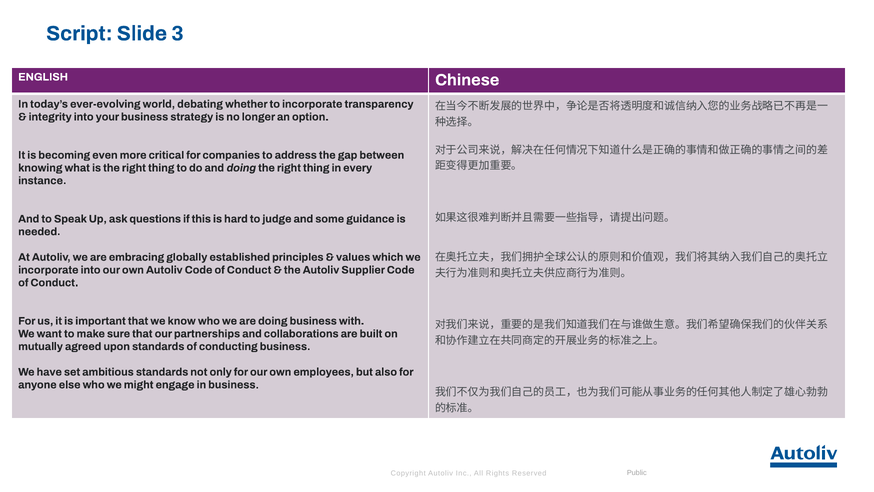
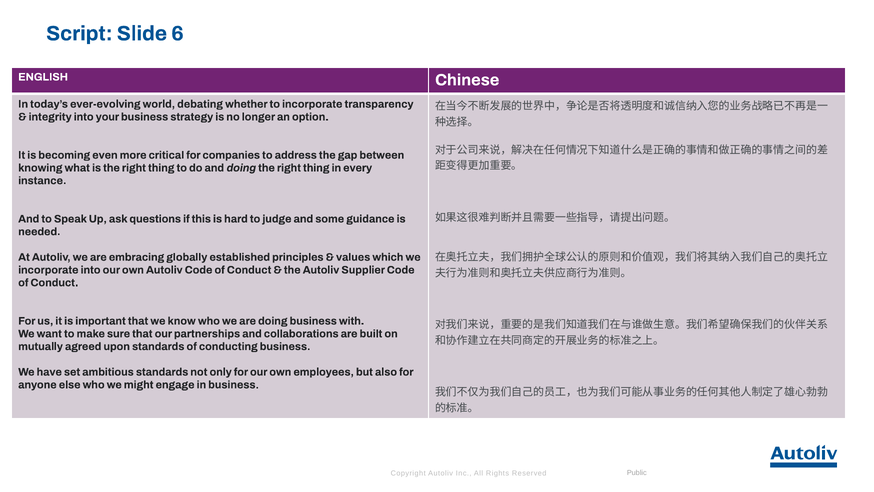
3: 3 -> 6
